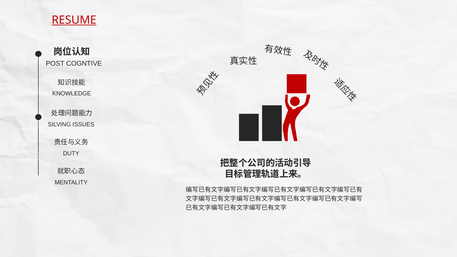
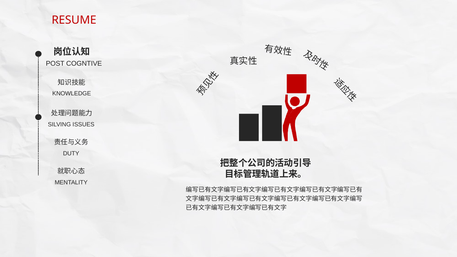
RESUME underline: present -> none
